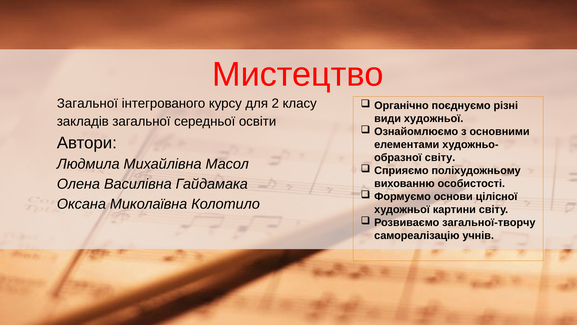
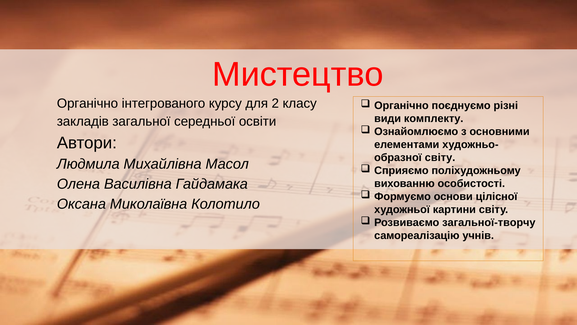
Загальної at (87, 103): Загальної -> Органічно
види художньої: художньої -> комплекту
